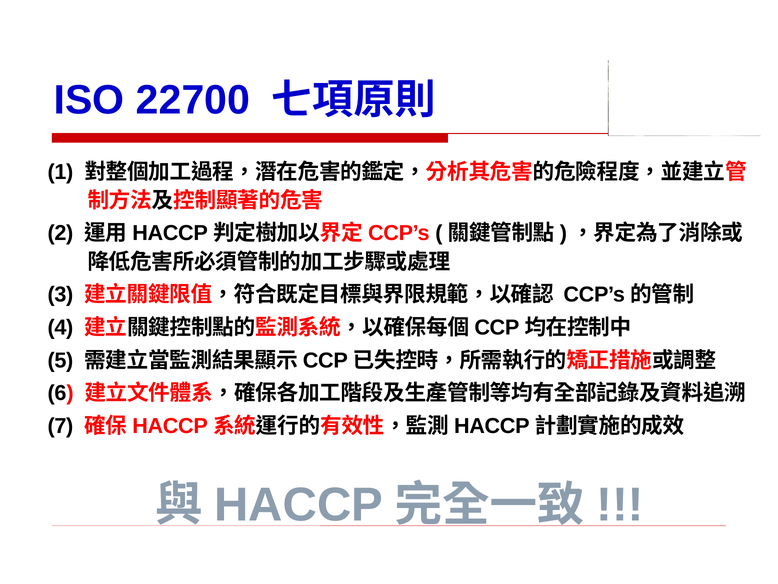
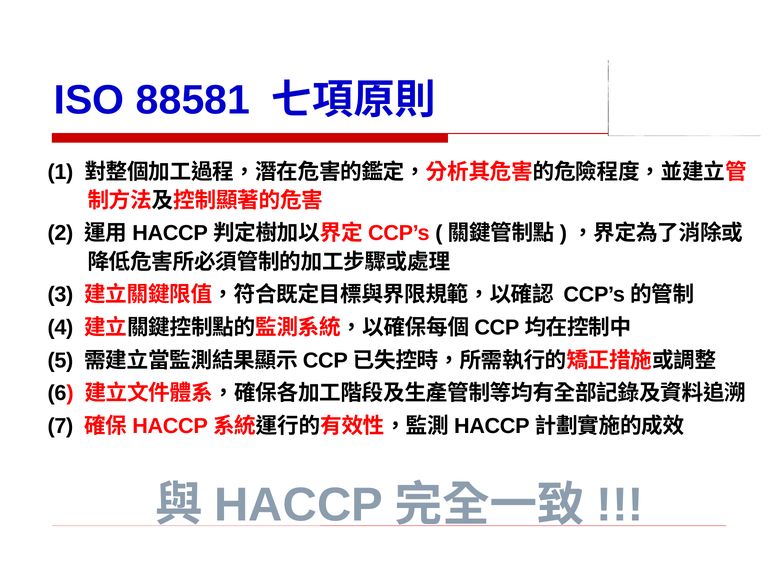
22700: 22700 -> 88581
